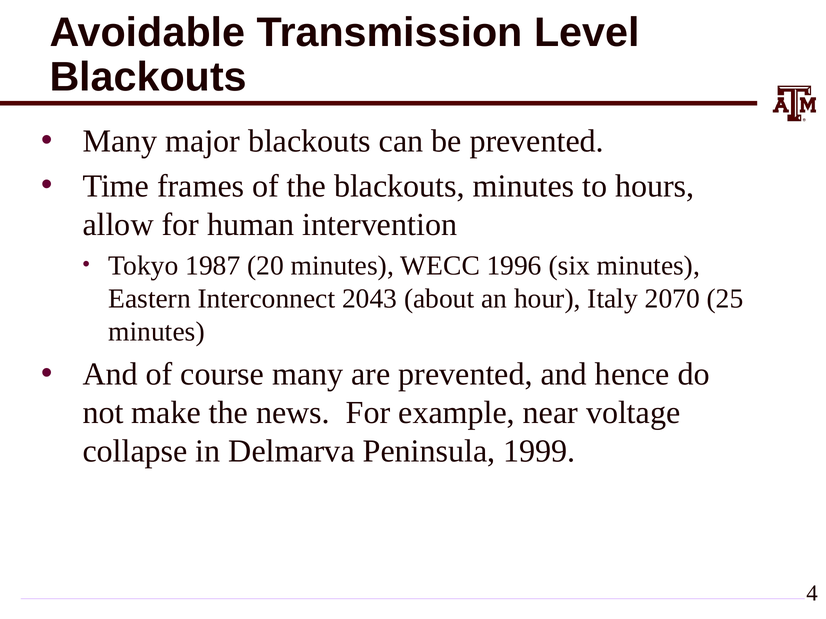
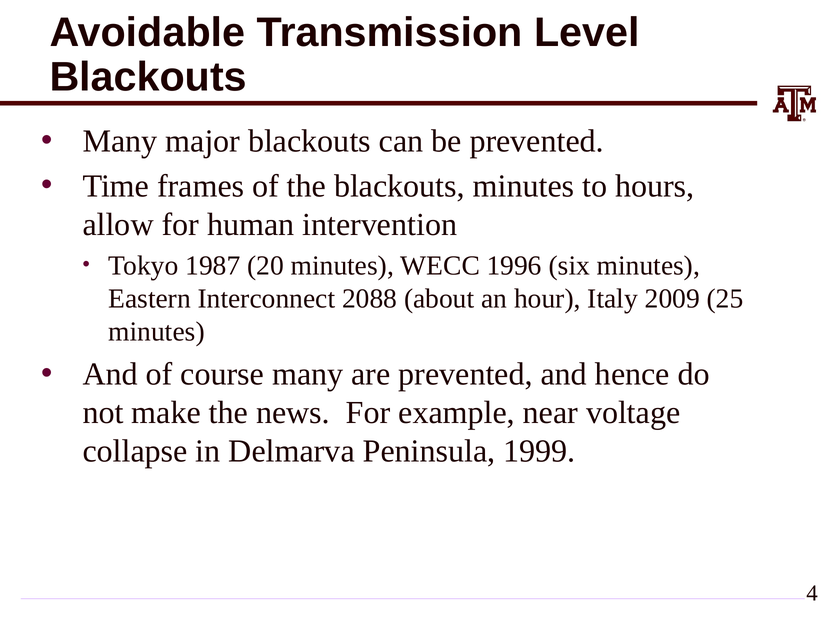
2043: 2043 -> 2088
2070: 2070 -> 2009
